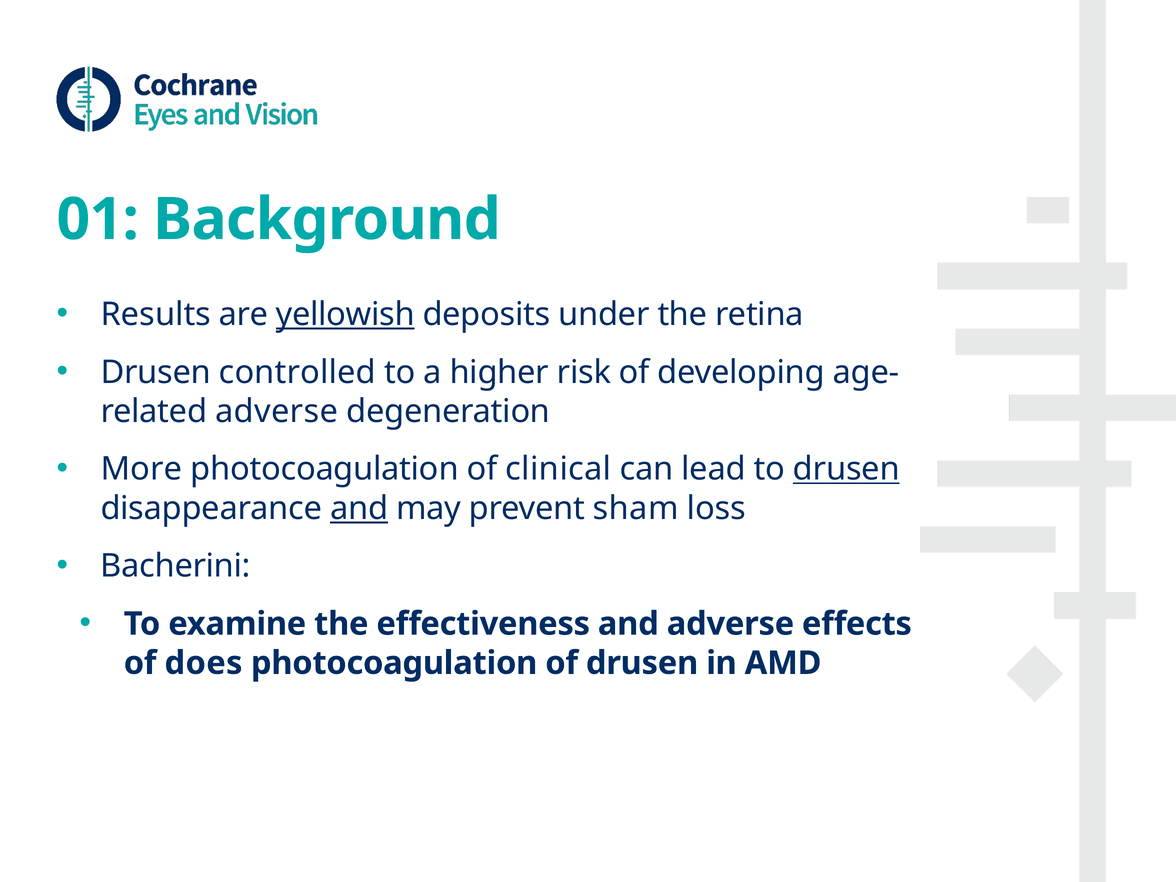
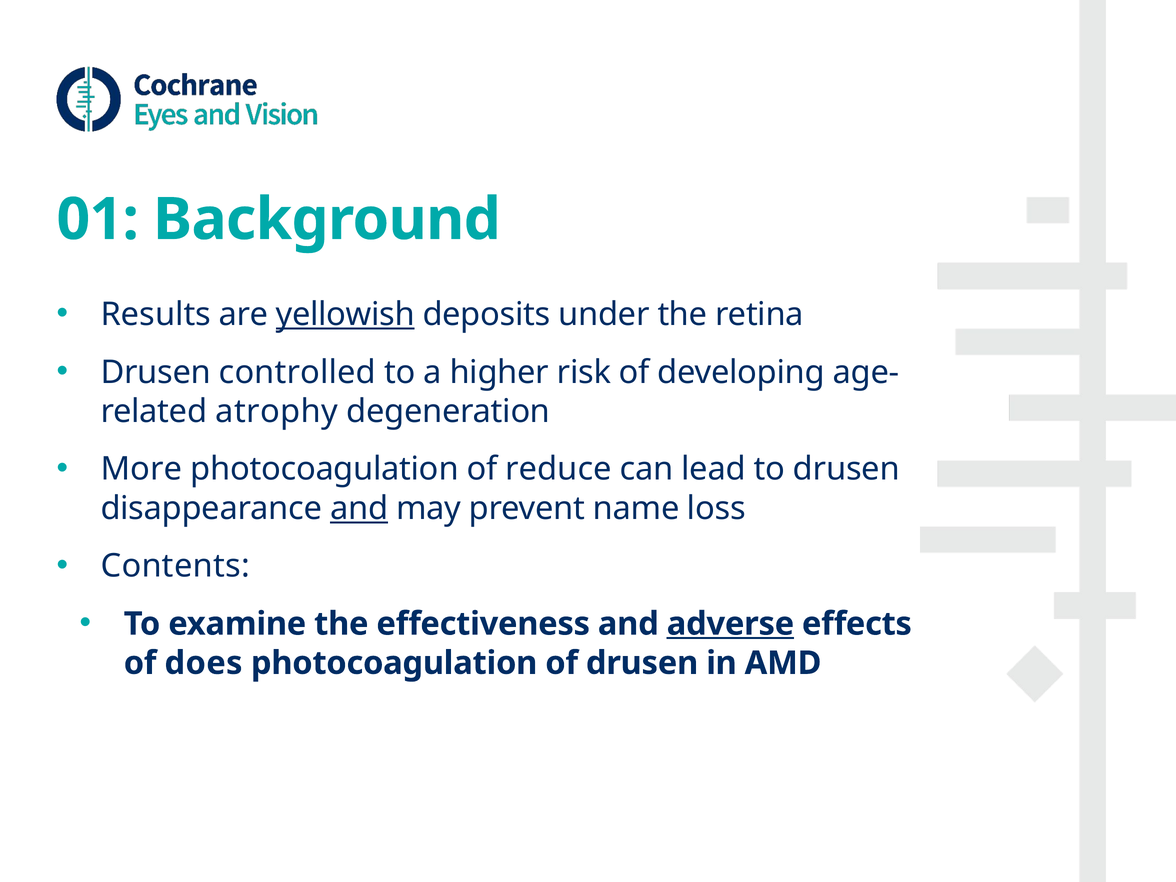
adverse at (277, 411): adverse -> atrophy
clinical: clinical -> reduce
drusen at (846, 469) underline: present -> none
sham: sham -> name
Bacherini: Bacherini -> Contents
adverse at (730, 624) underline: none -> present
